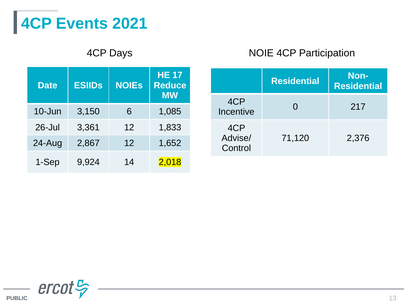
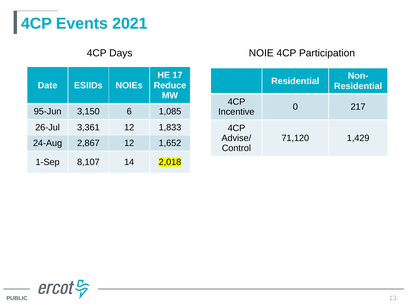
10-Jun: 10-Jun -> 95-Jun
2,376: 2,376 -> 1,429
9,924: 9,924 -> 8,107
